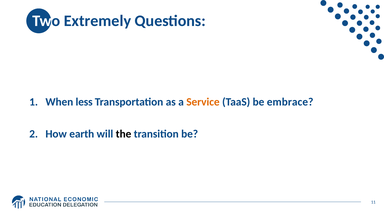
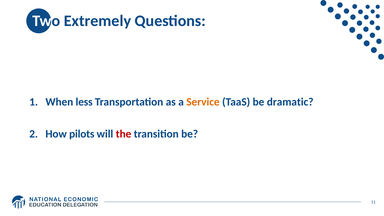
embrace: embrace -> dramatic
earth: earth -> pilots
the colour: black -> red
